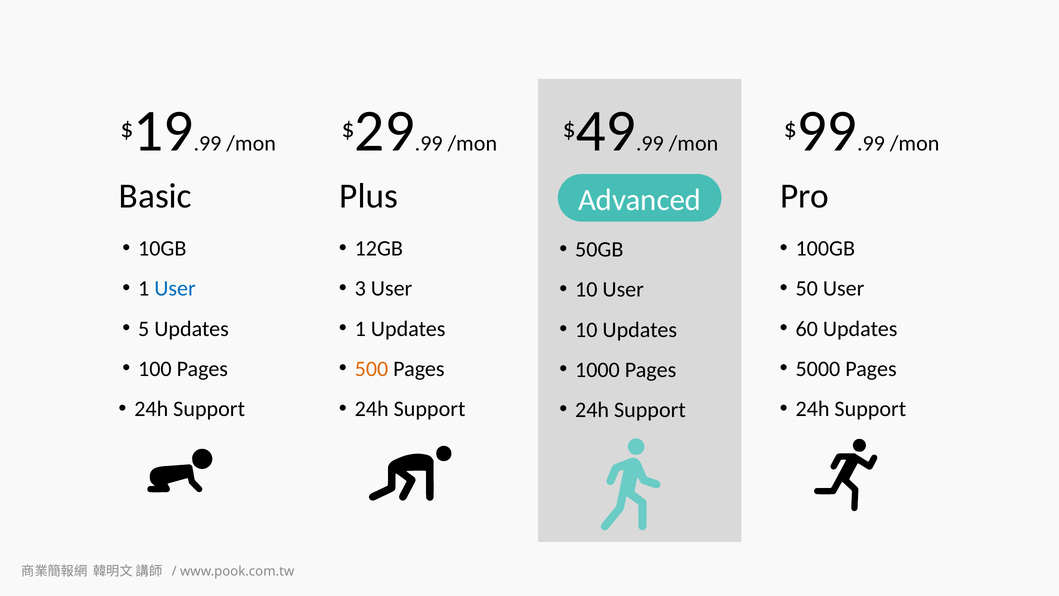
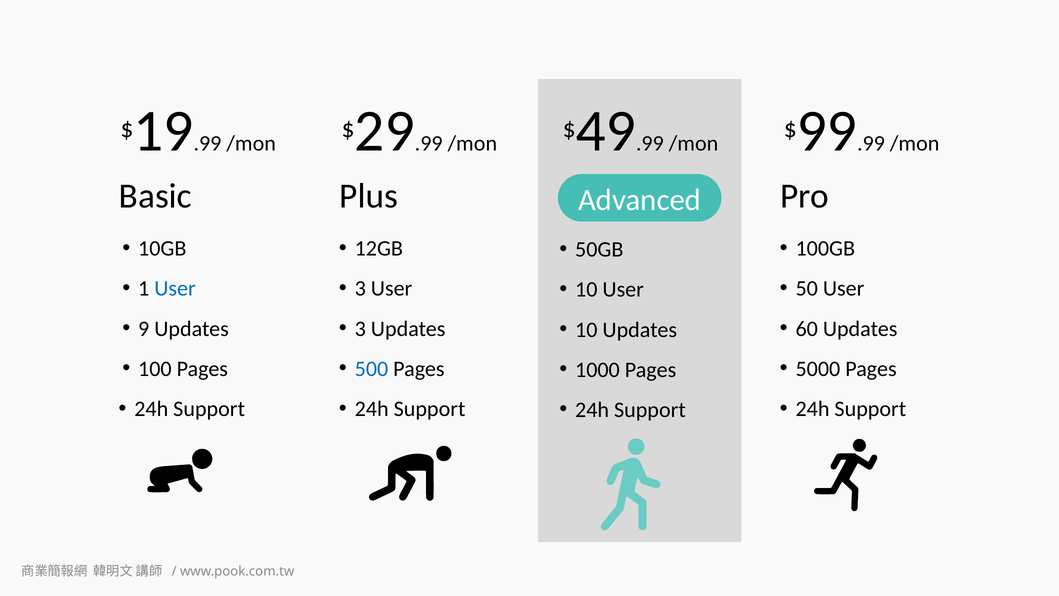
5: 5 -> 9
1 at (360, 329): 1 -> 3
500 colour: orange -> blue
